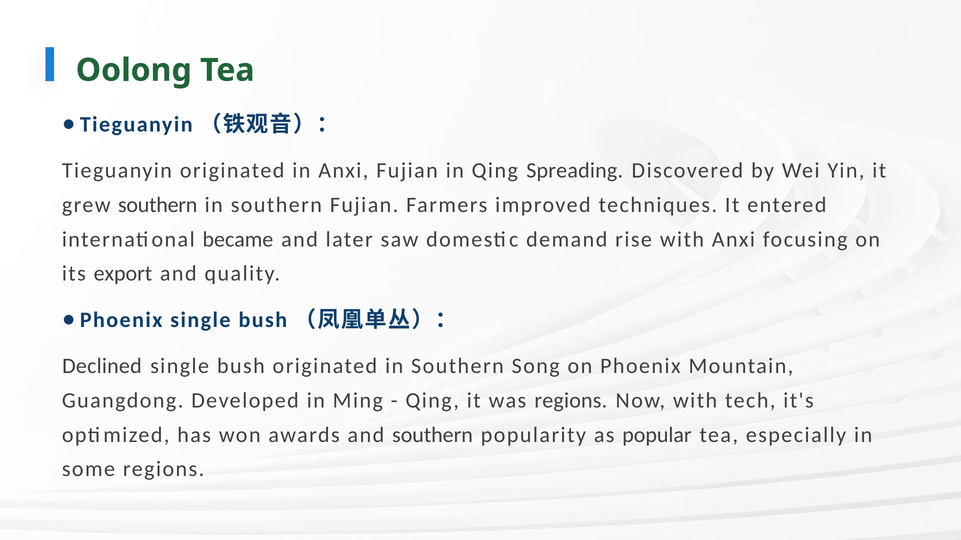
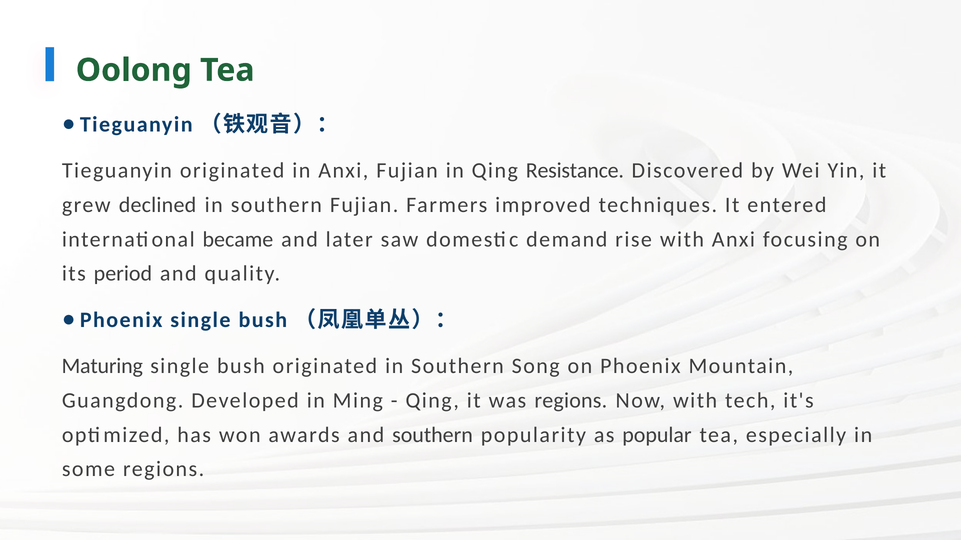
Spreading: Spreading -> Resistance
grew southern: southern -> declined
export: export -> period
Declined: Declined -> Maturing
